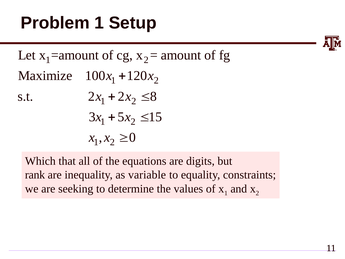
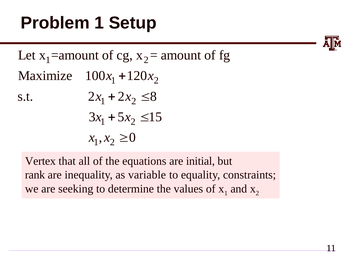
Which: Which -> Vertex
digits: digits -> initial
